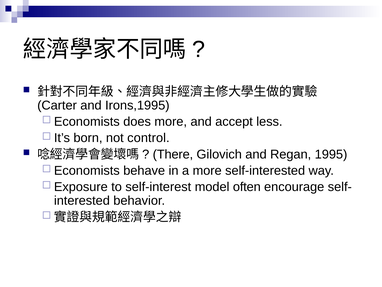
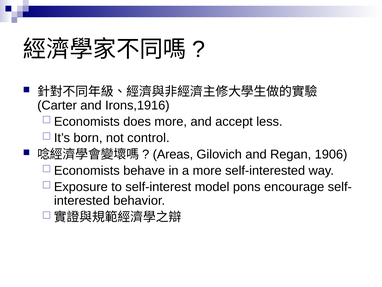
Irons,1995: Irons,1995 -> Irons,1916
There: There -> Areas
1995: 1995 -> 1906
often: often -> pons
